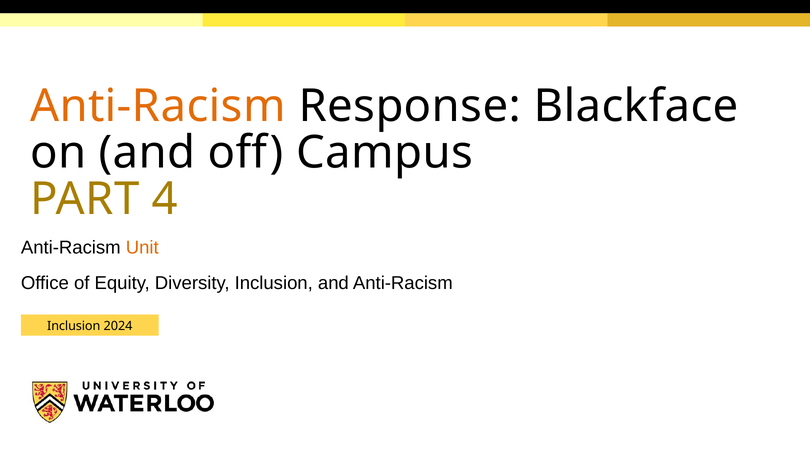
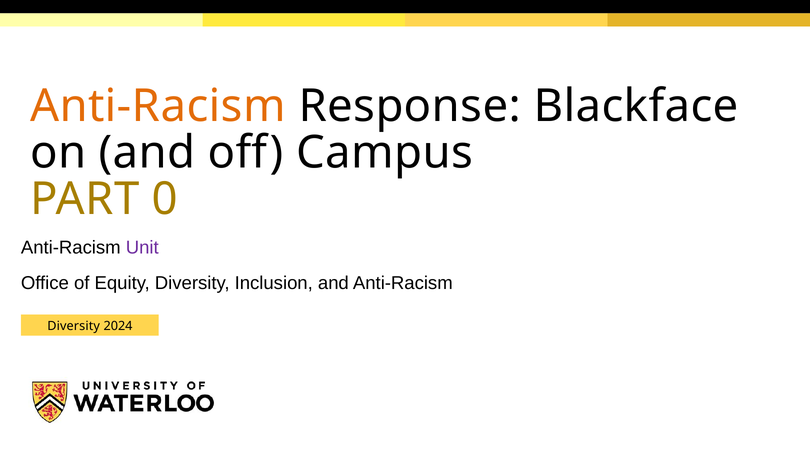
4: 4 -> 0
Unit colour: orange -> purple
Inclusion at (74, 326): Inclusion -> Diversity
